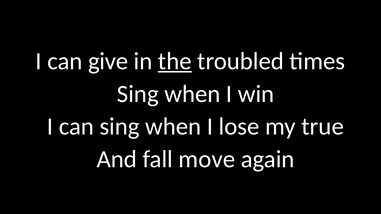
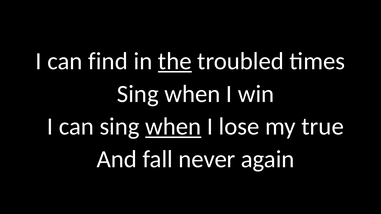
give: give -> find
when at (173, 127) underline: none -> present
move: move -> never
